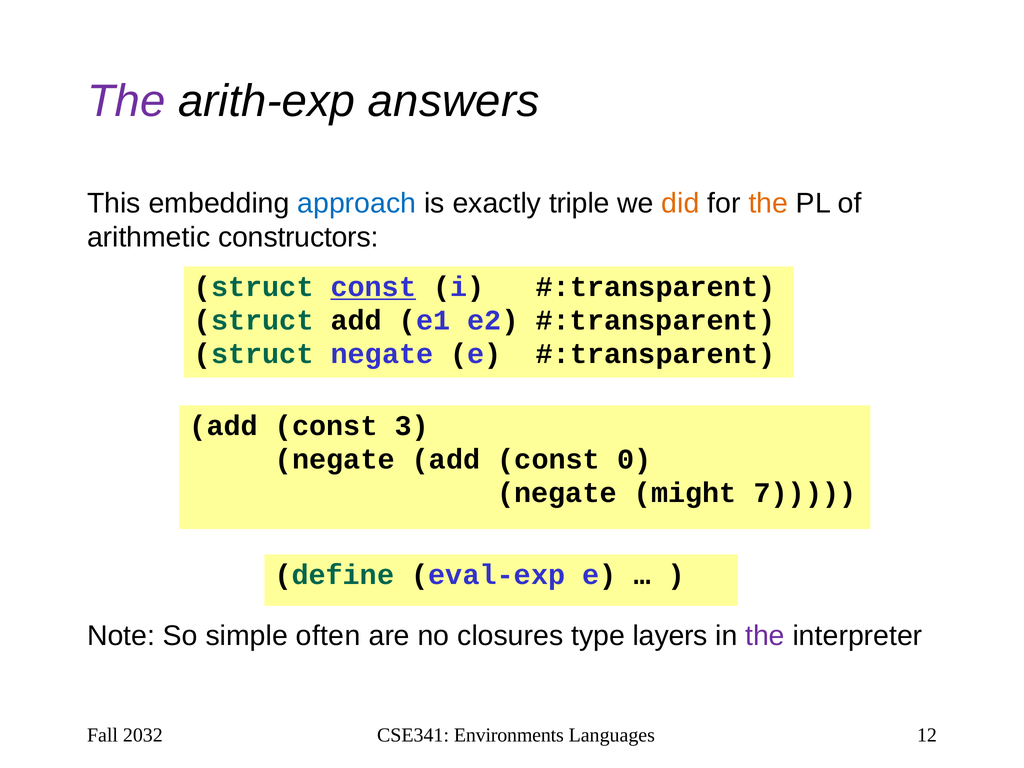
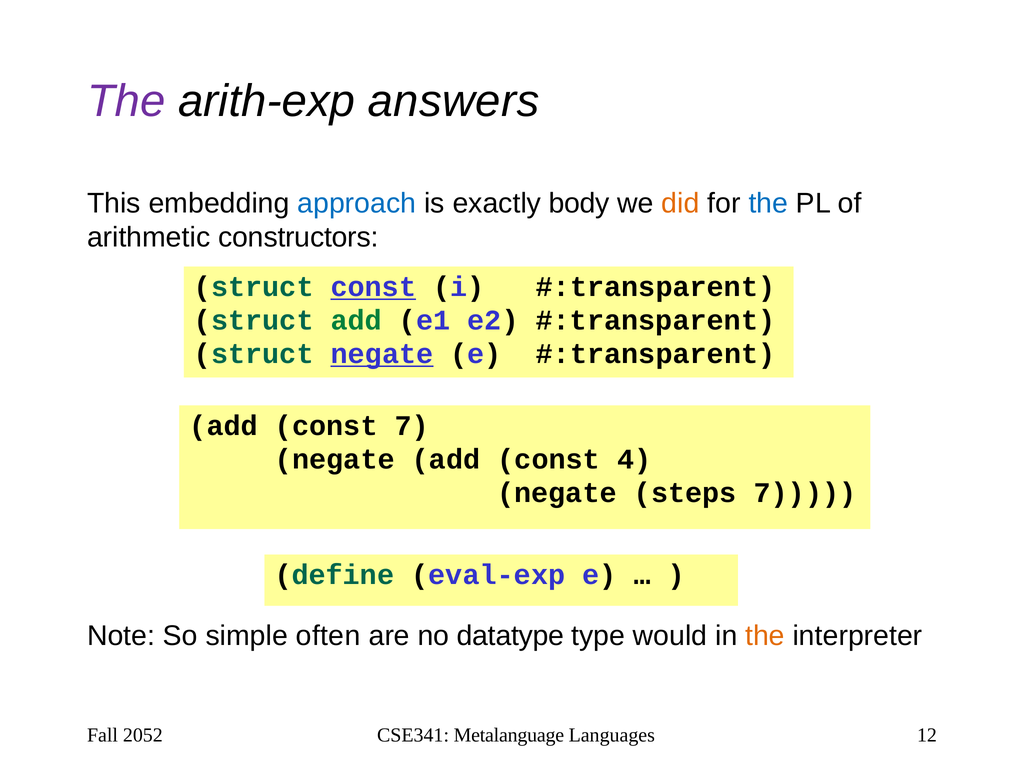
triple: triple -> body
the at (768, 203) colour: orange -> blue
add at (356, 320) colour: black -> green
negate at (382, 354) underline: none -> present
const 3: 3 -> 7
0: 0 -> 4
might: might -> steps
closures: closures -> datatype
layers: layers -> would
the at (765, 636) colour: purple -> orange
2032: 2032 -> 2052
Environments: Environments -> Metalanguage
